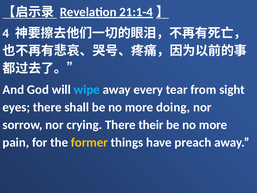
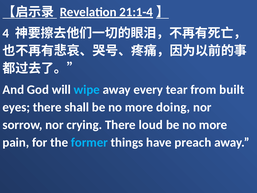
sight: sight -> built
their: their -> loud
former colour: yellow -> light blue
